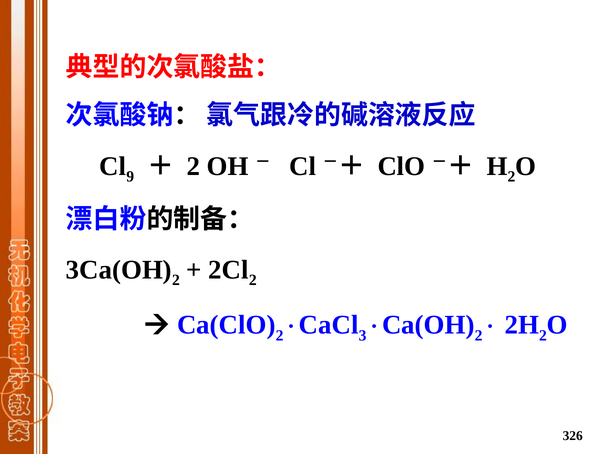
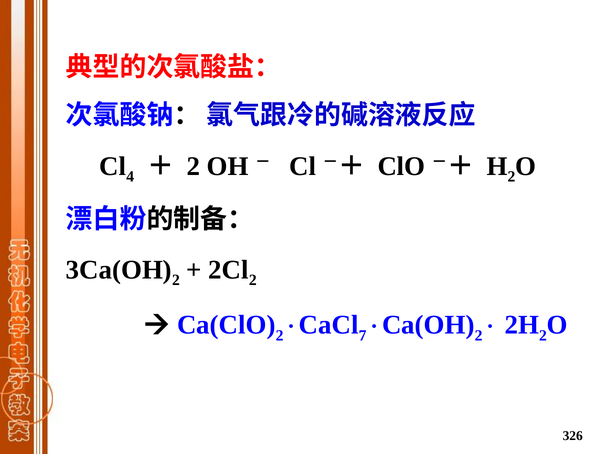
9: 9 -> 4
3: 3 -> 7
